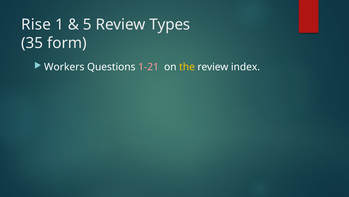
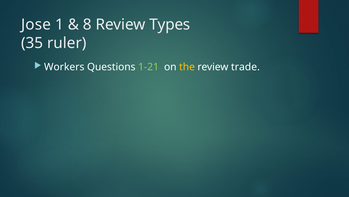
Rise: Rise -> Jose
5: 5 -> 8
form: form -> ruler
1-21 colour: pink -> light green
index: index -> trade
